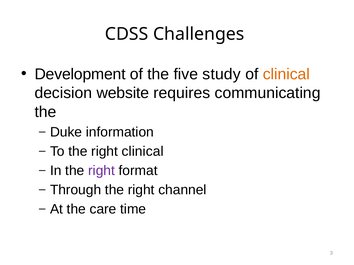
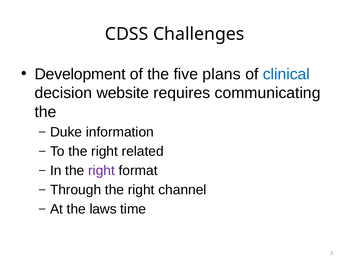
study: study -> plans
clinical at (286, 74) colour: orange -> blue
right clinical: clinical -> related
care: care -> laws
